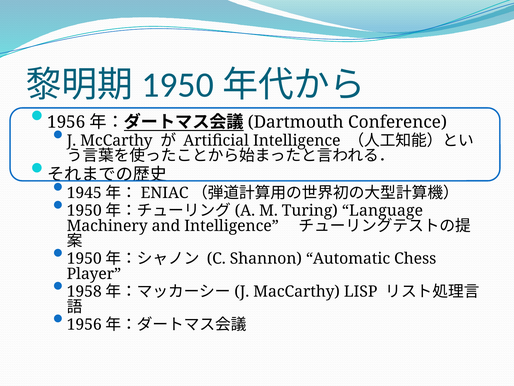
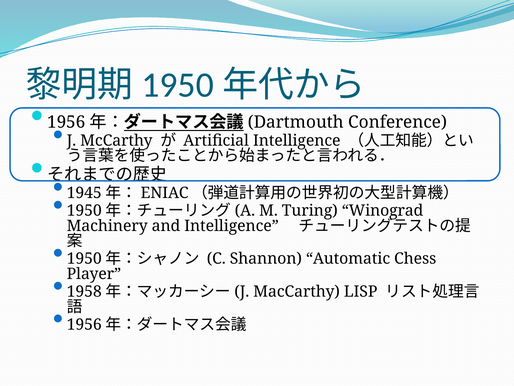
Language: Language -> Winograd
